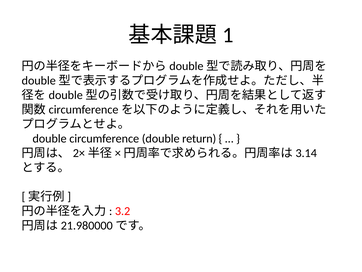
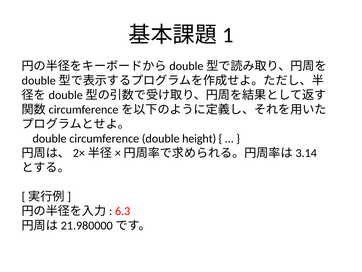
return: return -> height
3.2: 3.2 -> 6.3
